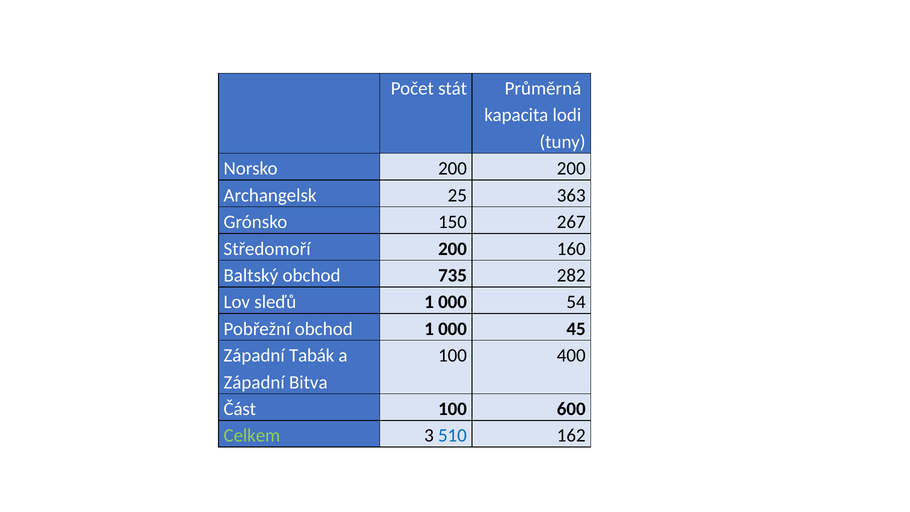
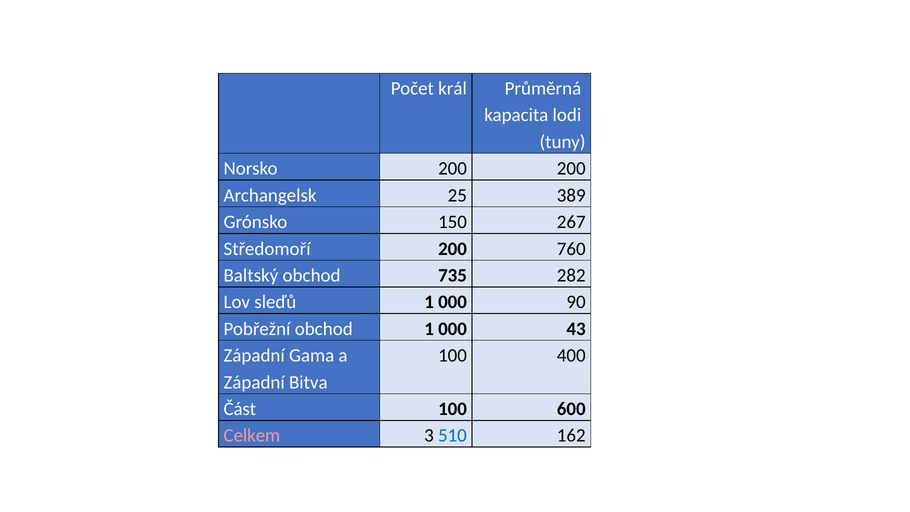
stát: stát -> král
363: 363 -> 389
160: 160 -> 760
54: 54 -> 90
45: 45 -> 43
Tabák: Tabák -> Gama
Celkem colour: light green -> pink
